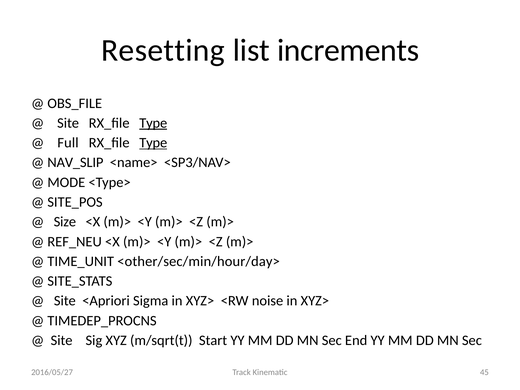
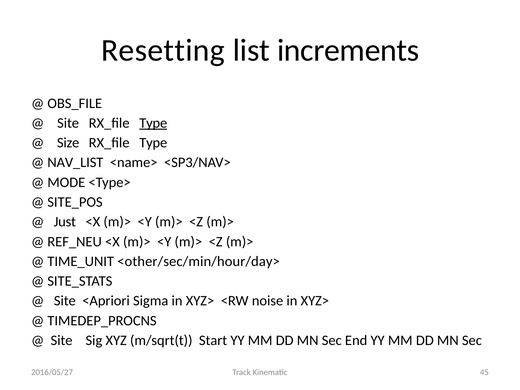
Full: Full -> Size
Type at (153, 143) underline: present -> none
NAV_SLIP: NAV_SLIP -> NAV_LIST
Size: Size -> Just
